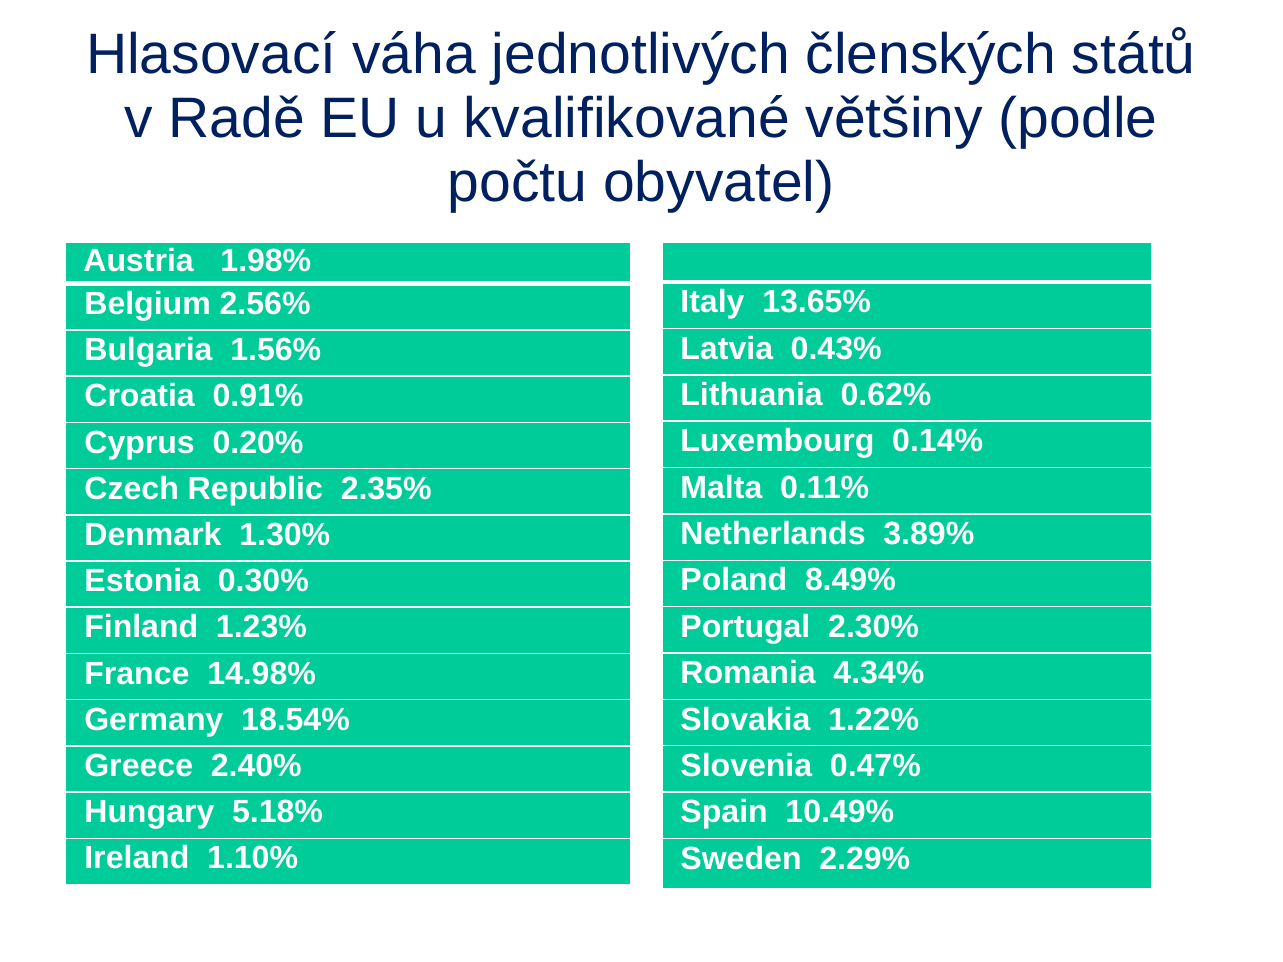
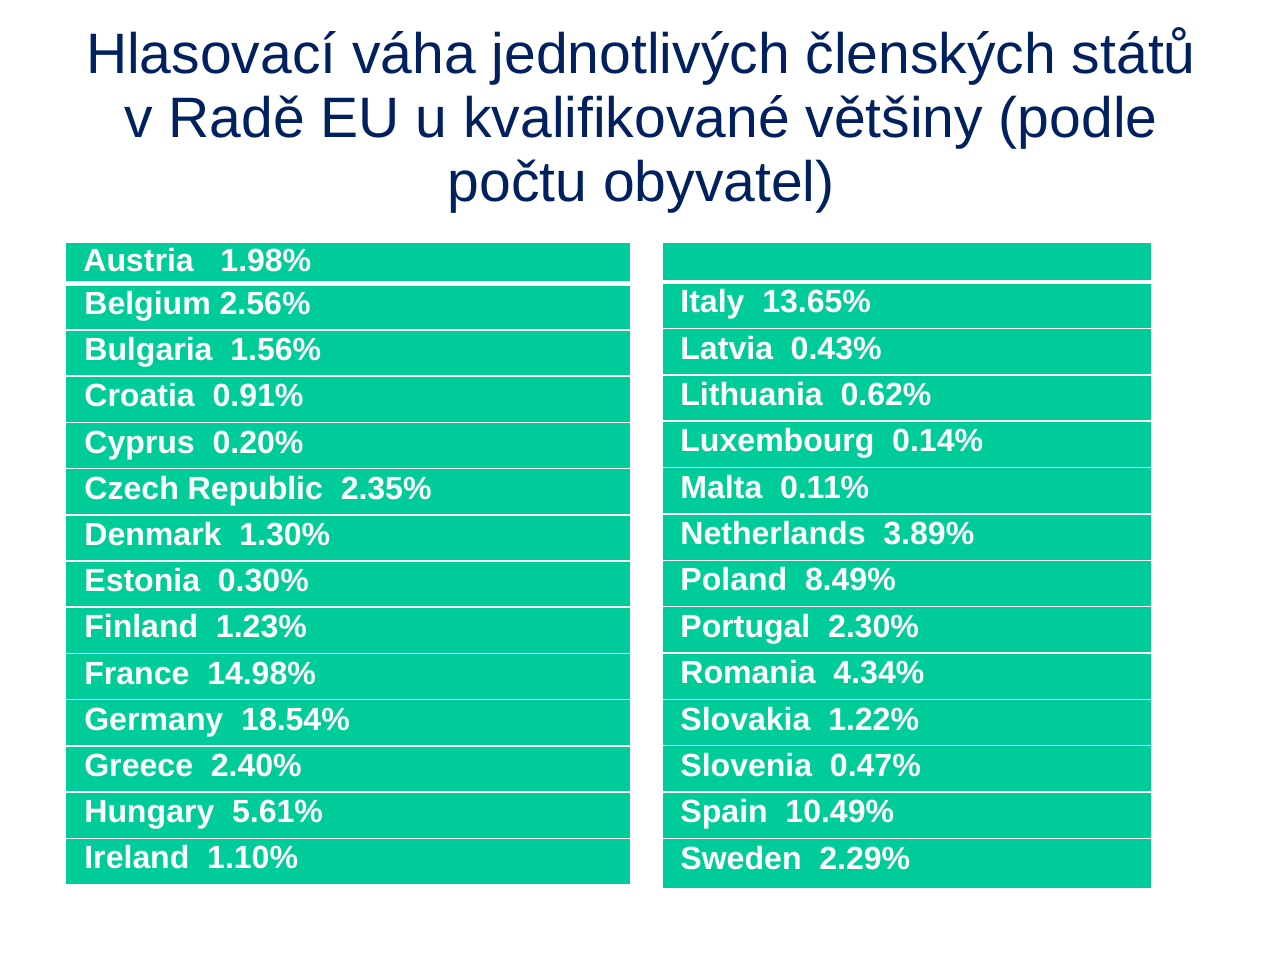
5.18%: 5.18% -> 5.61%
